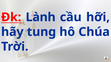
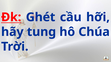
Lành: Lành -> Ghét
